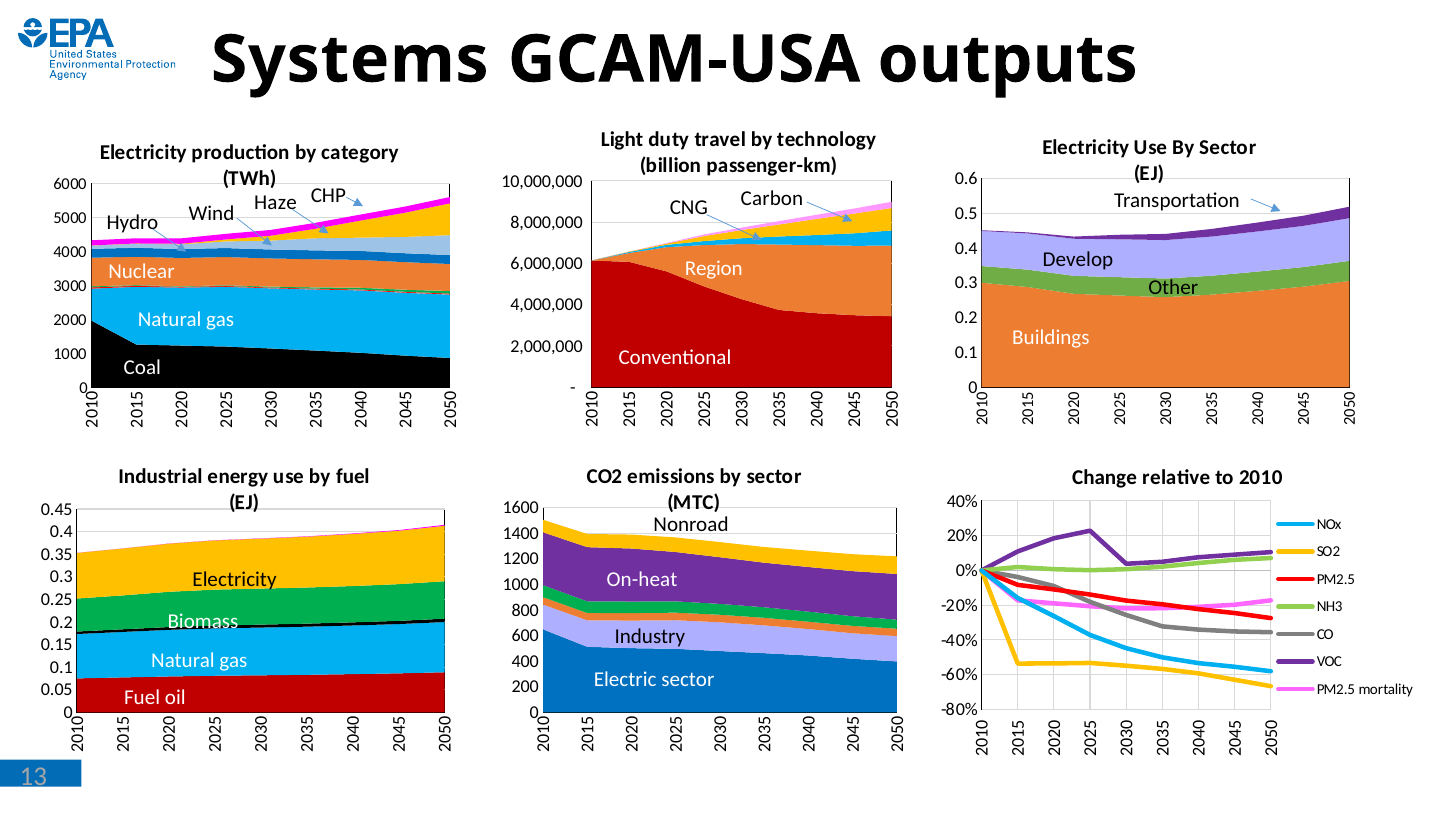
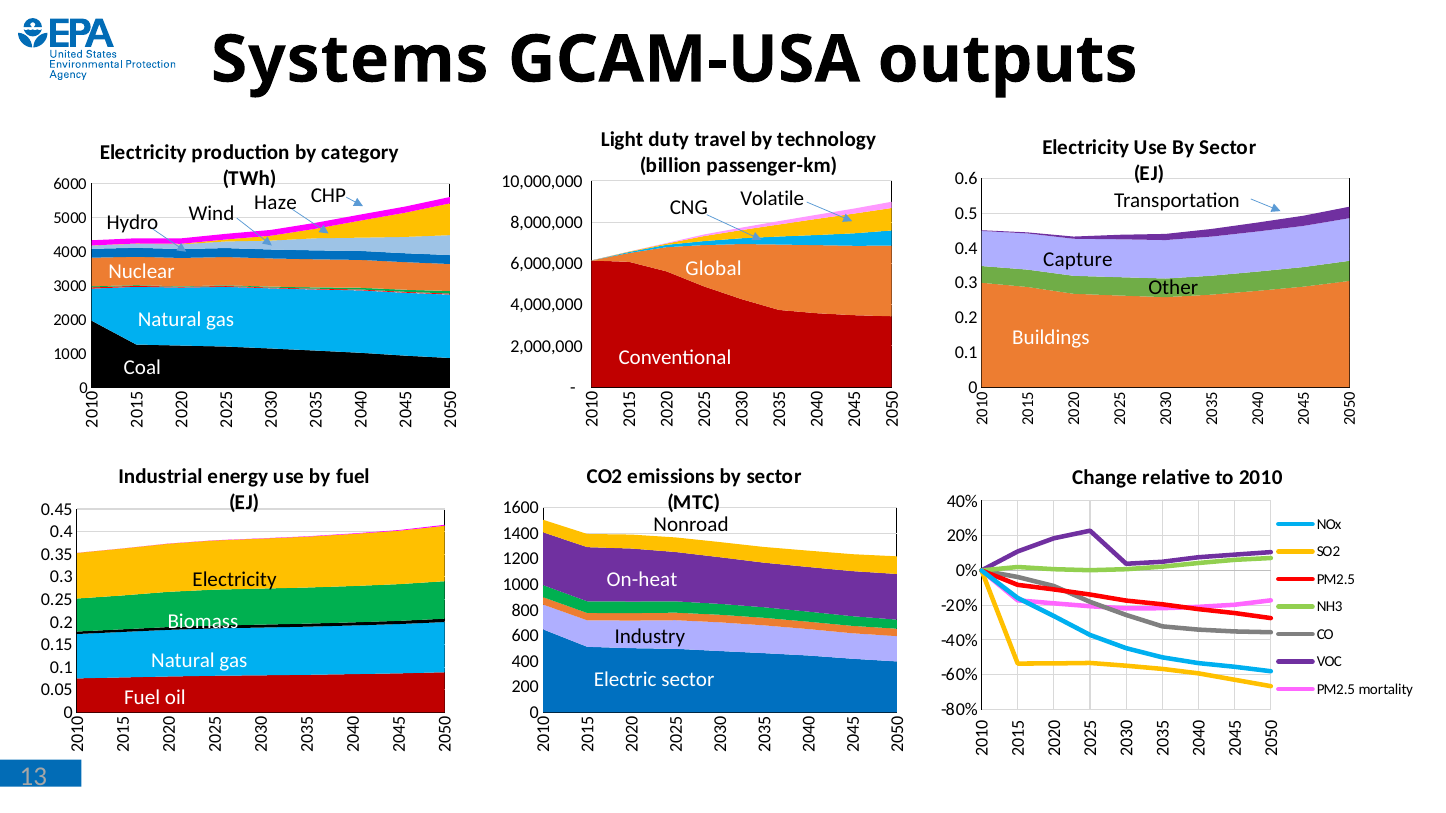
Carbon: Carbon -> Volatile
Develop: Develop -> Capture
Region: Region -> Global
